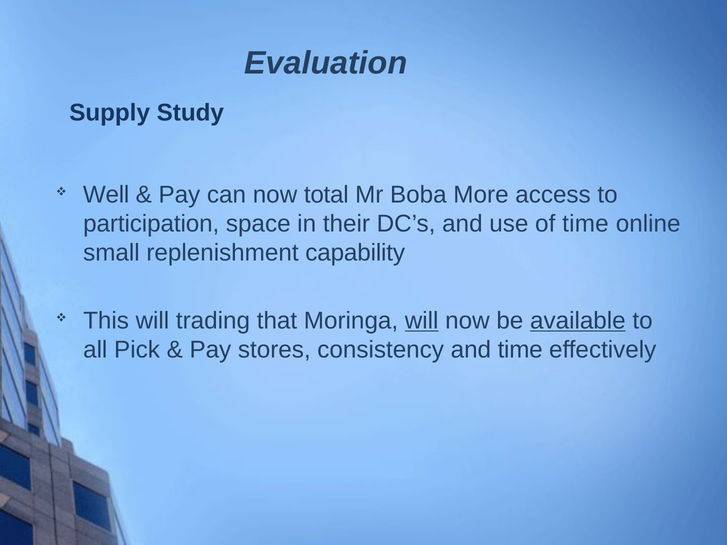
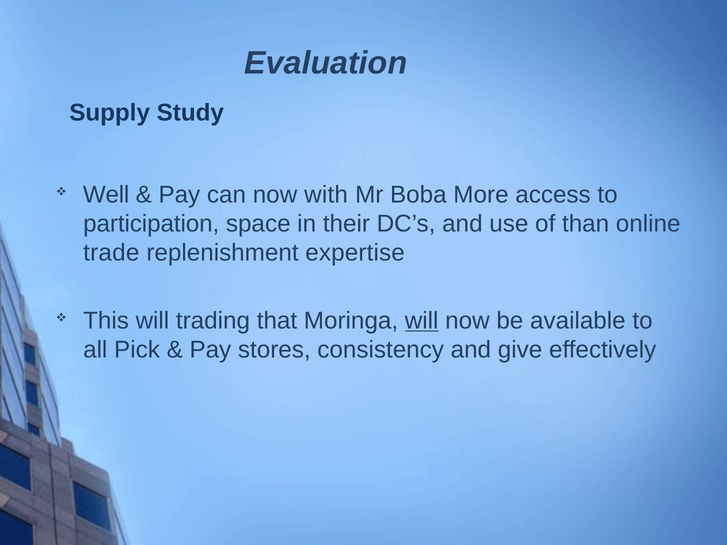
total: total -> with
of time: time -> than
small: small -> trade
capability: capability -> expertise
available underline: present -> none
and time: time -> give
